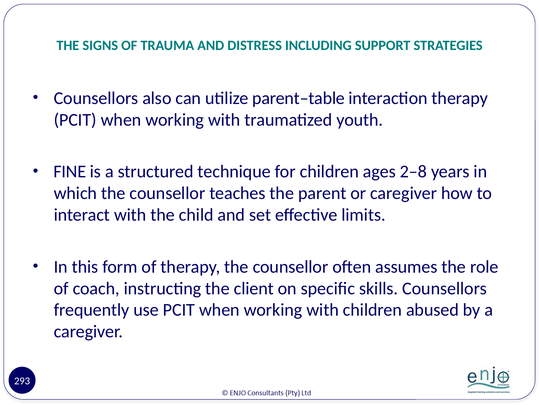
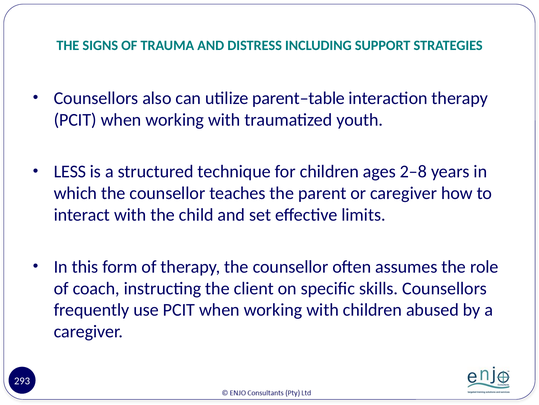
FINE: FINE -> LESS
